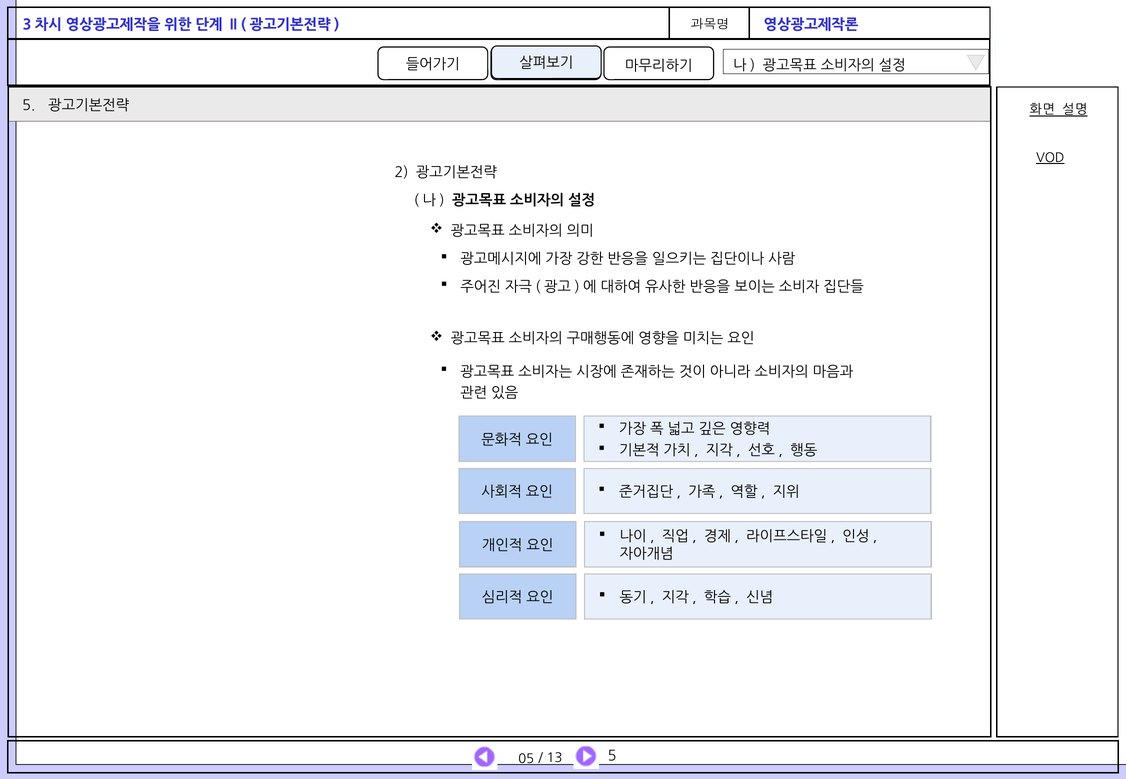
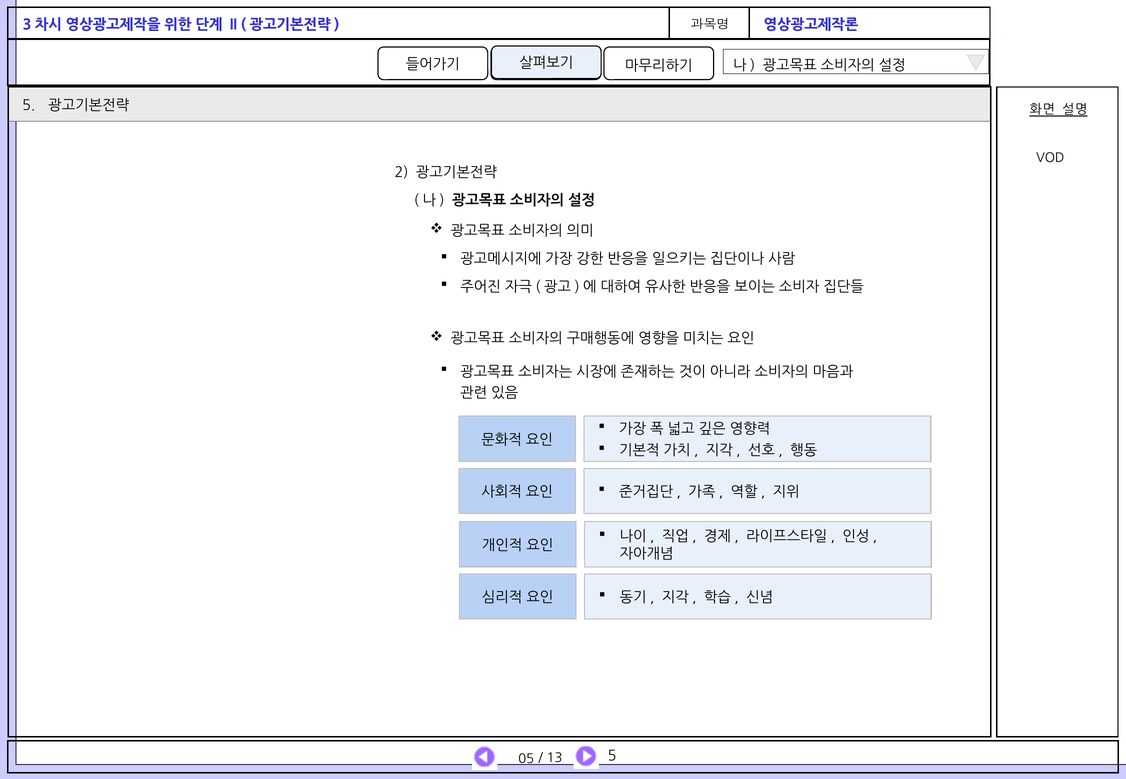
VOD underline: present -> none
